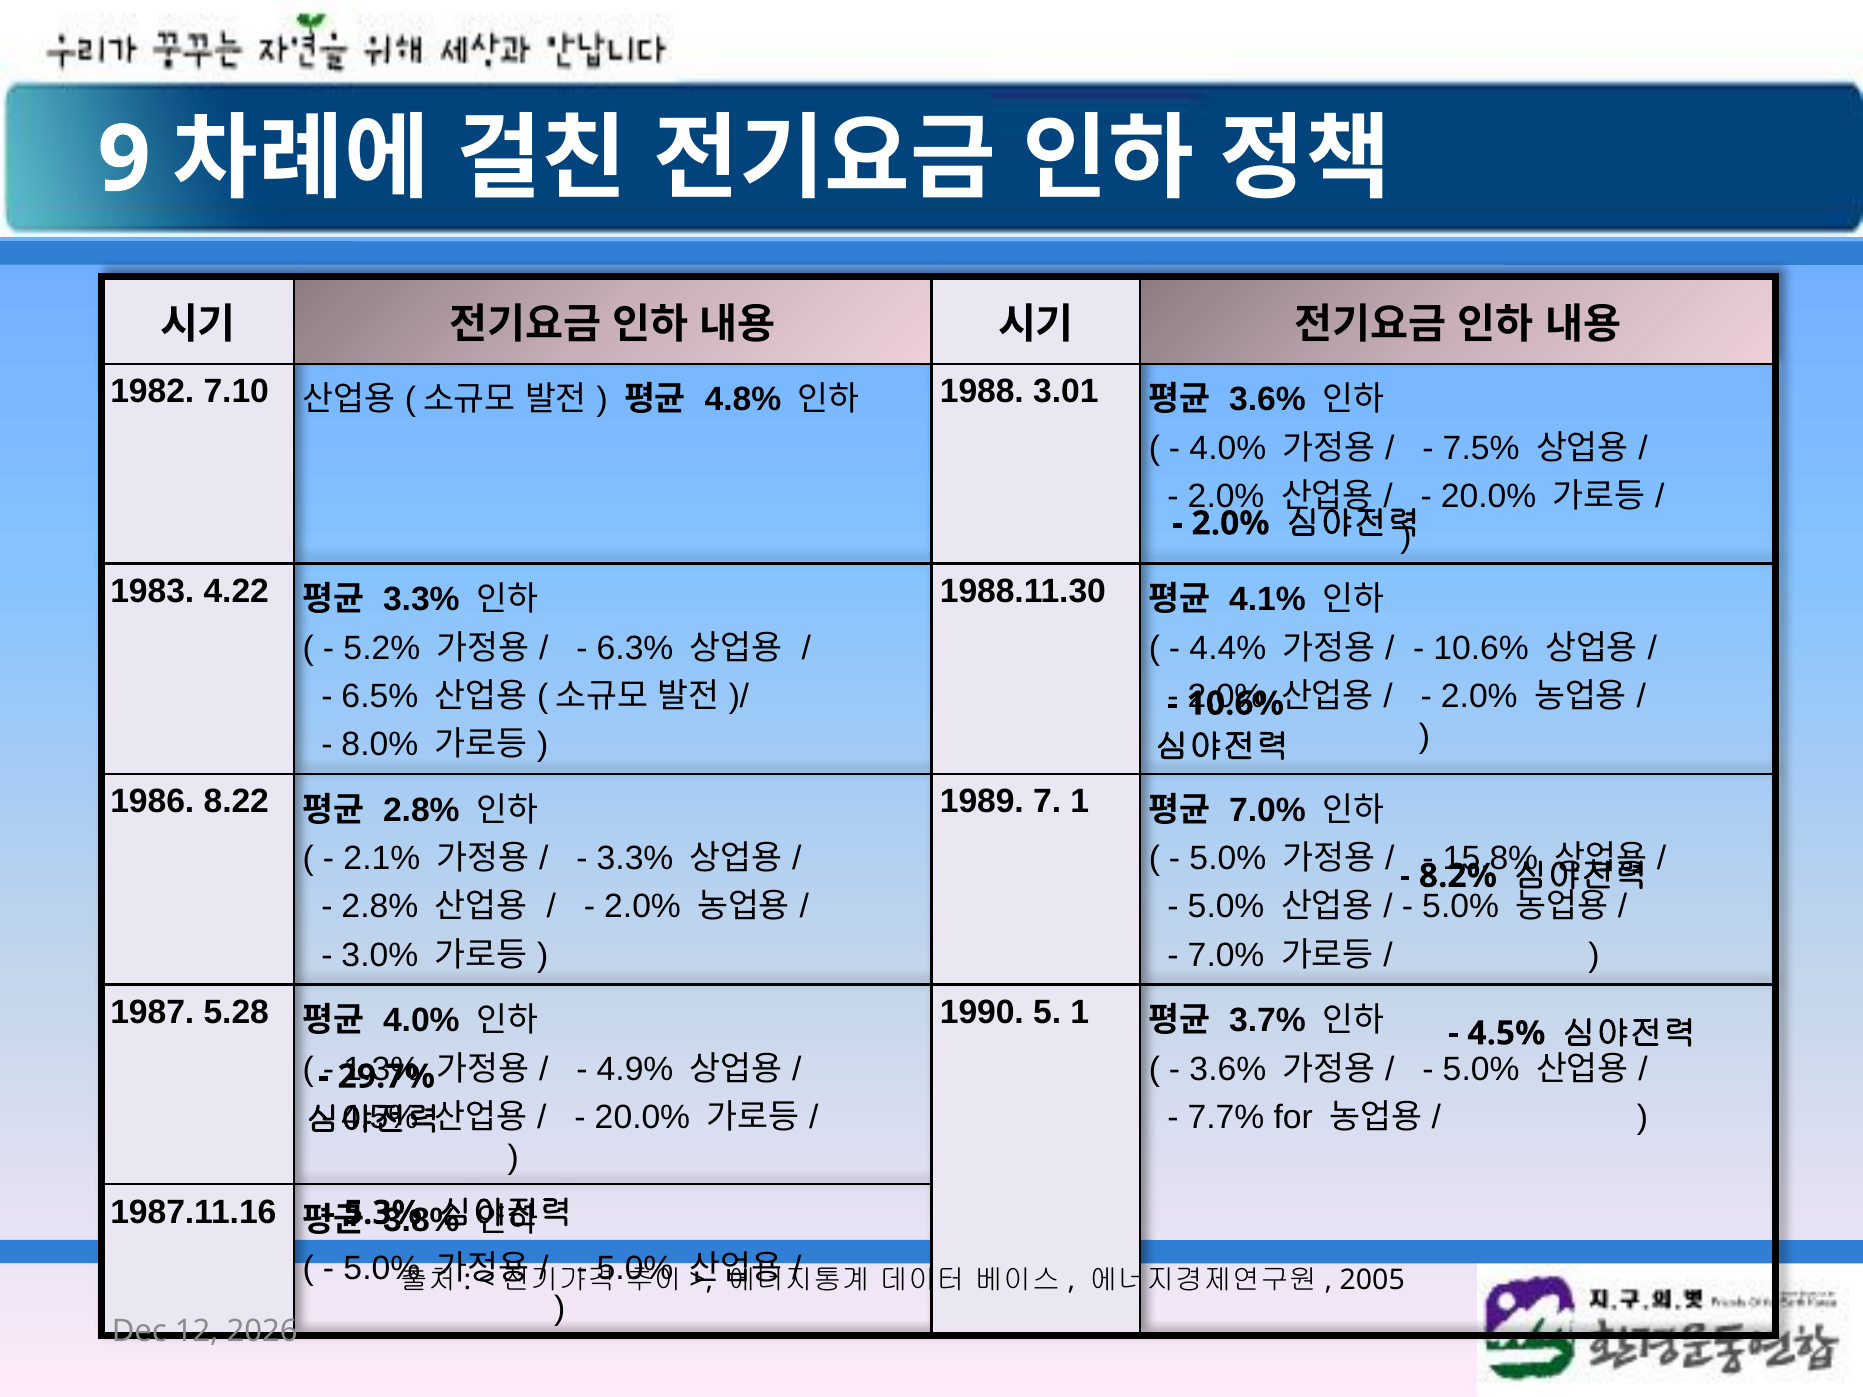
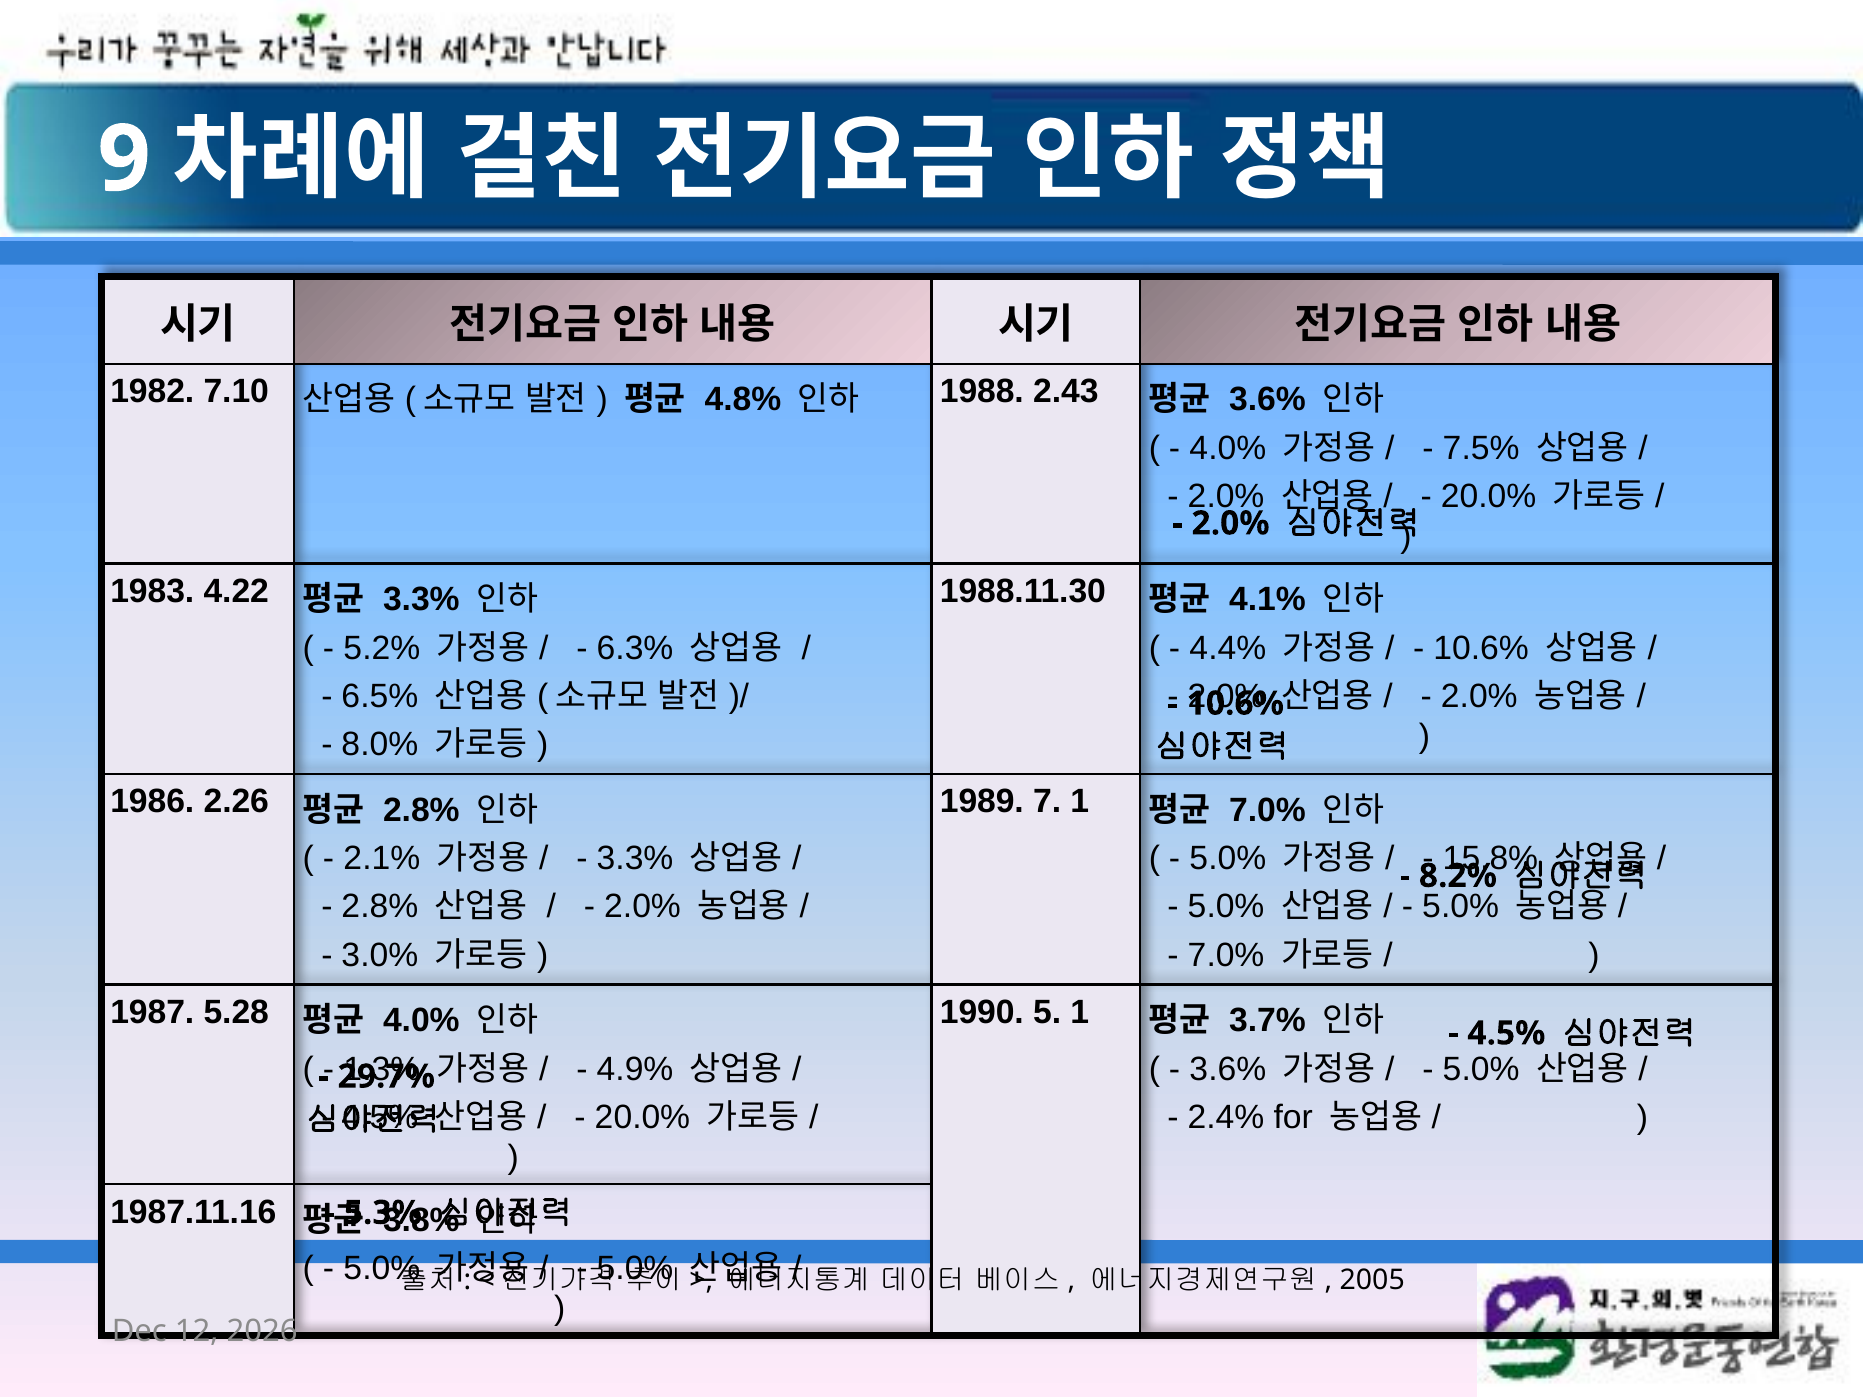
3.01: 3.01 -> 2.43
8.22: 8.22 -> 2.26
7.7%: 7.7% -> 2.4%
